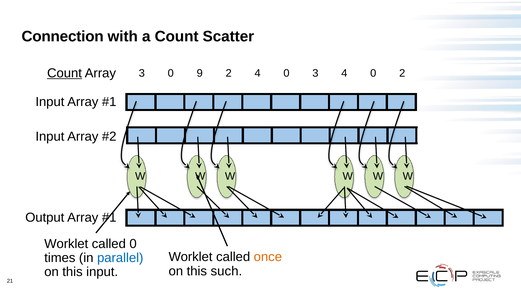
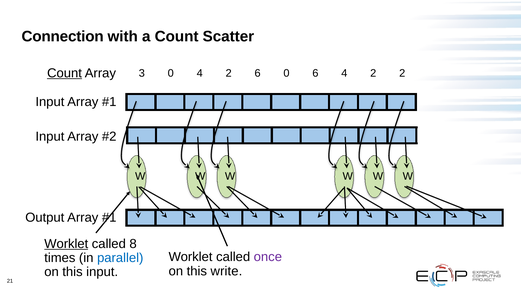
0 9: 9 -> 4
2 4: 4 -> 6
0 3: 3 -> 6
0 at (373, 73): 0 -> 2
Worklet at (66, 244) underline: none -> present
called 0: 0 -> 8
once colour: orange -> purple
such: such -> write
